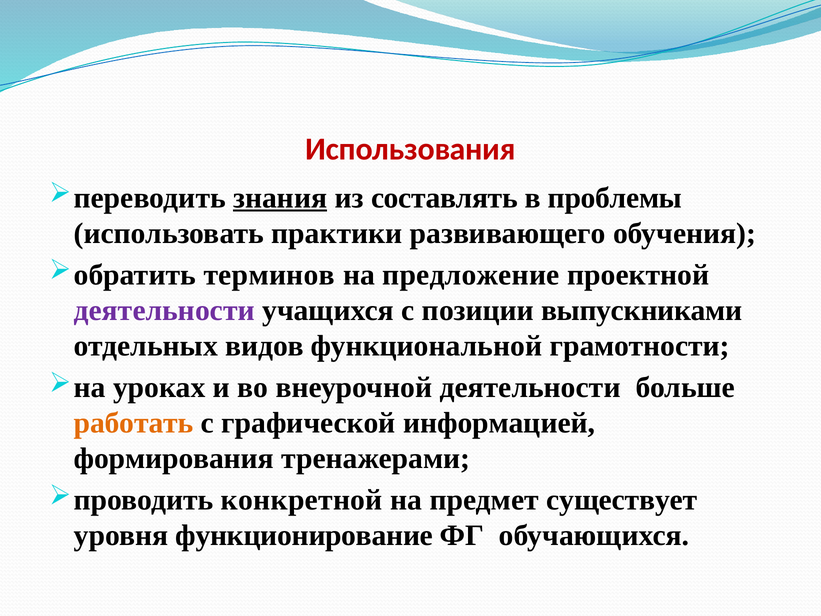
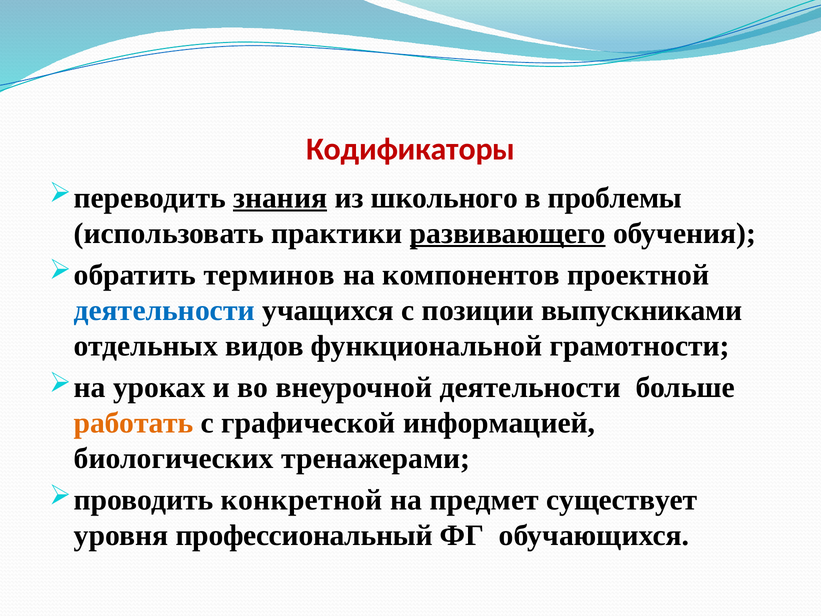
Использования: Использования -> Кодификаторы
составлять: составлять -> школьного
развивающего underline: none -> present
предложение: предложение -> компонентов
деятельности at (164, 310) colour: purple -> blue
формирования: формирования -> биологических
функционирование: функционирование -> профессиональный
